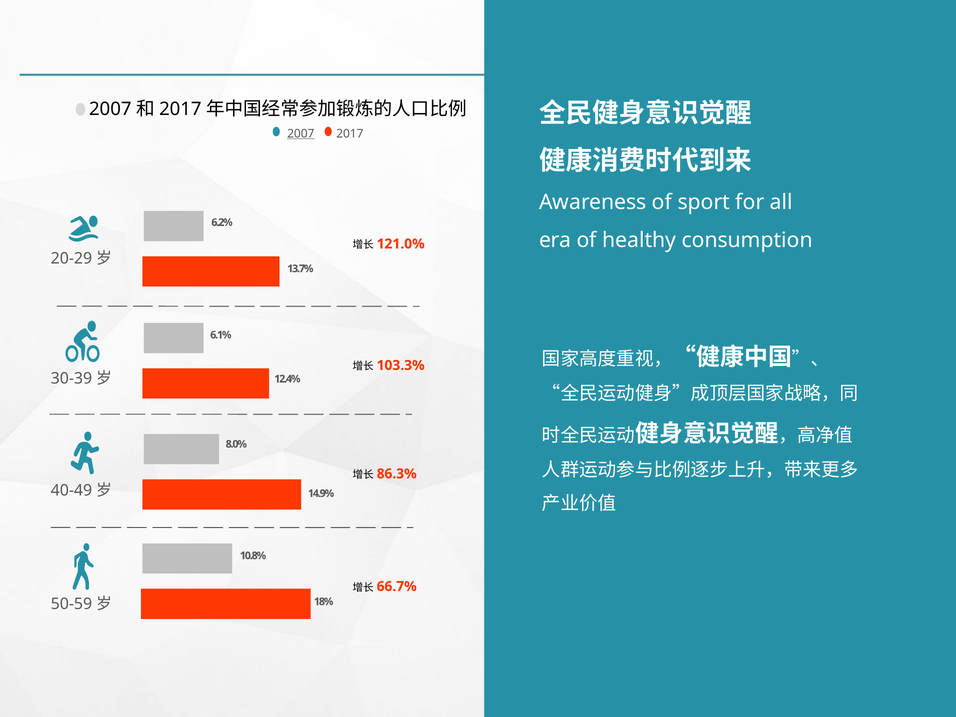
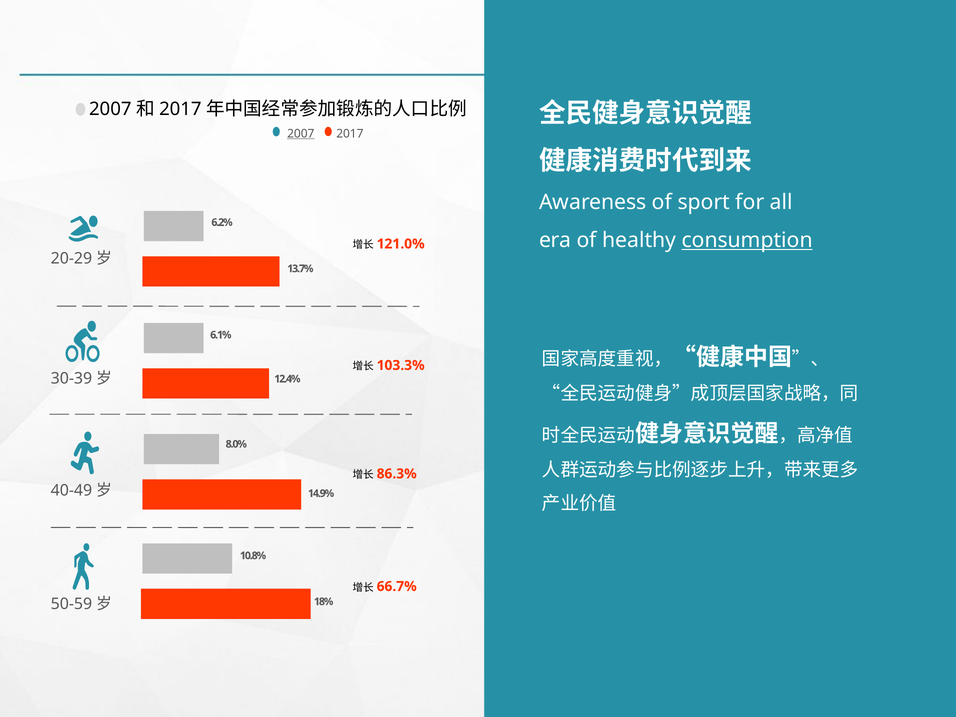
consumption underline: none -> present
